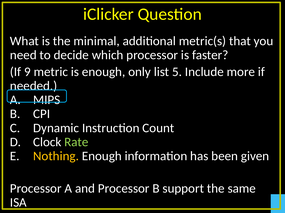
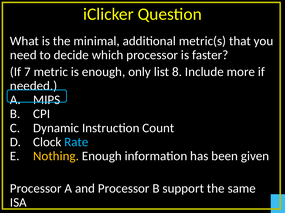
9: 9 -> 7
5: 5 -> 8
Rate colour: light green -> light blue
